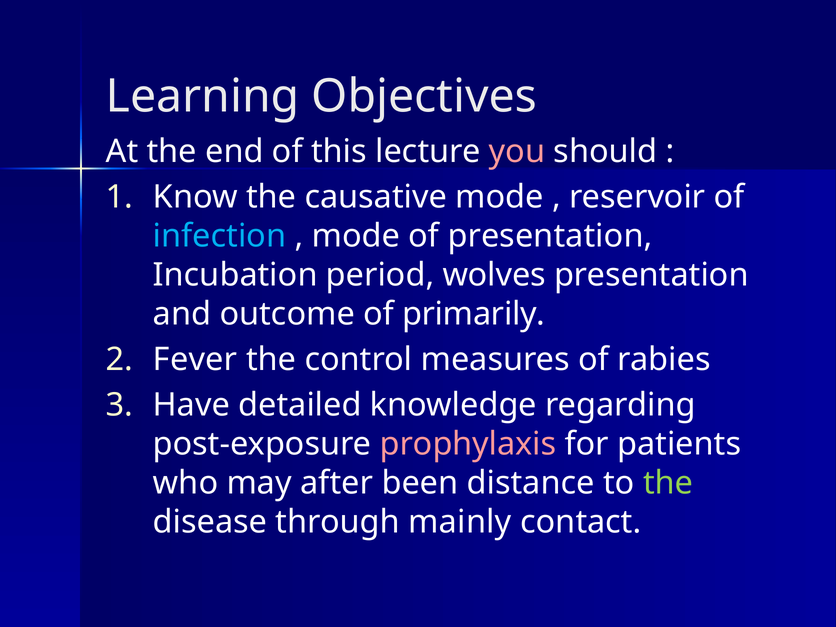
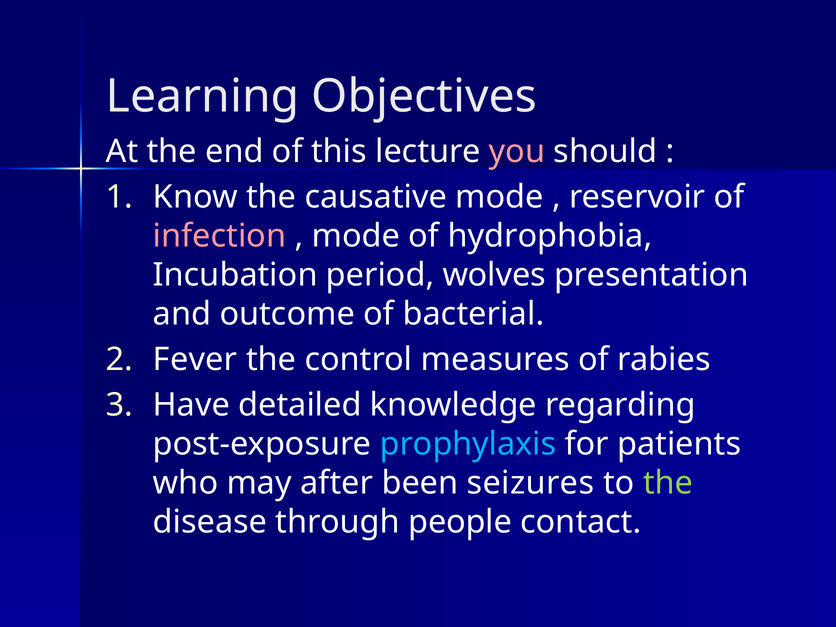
infection colour: light blue -> pink
of presentation: presentation -> hydrophobia
primarily: primarily -> bacterial
prophylaxis colour: pink -> light blue
distance: distance -> seizures
mainly: mainly -> people
